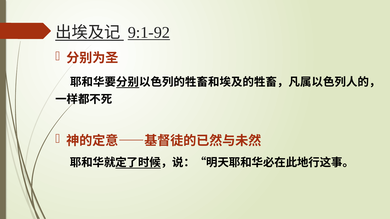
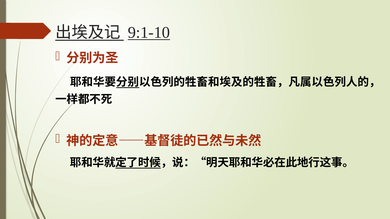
9:1-92: 9:1-92 -> 9:1-10
